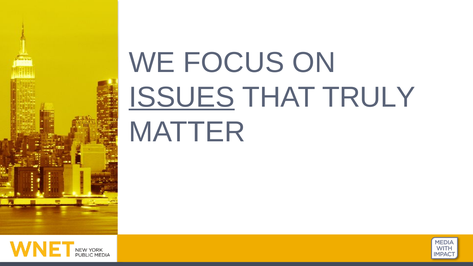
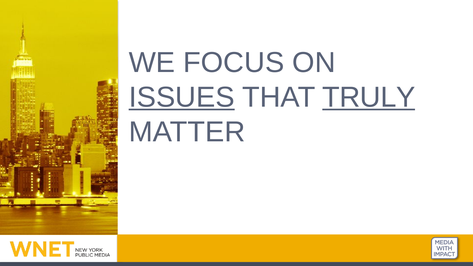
TRULY underline: none -> present
